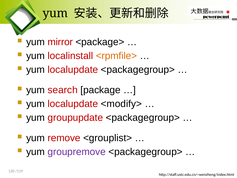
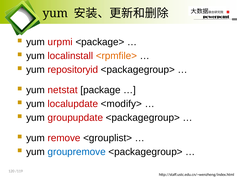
mirror: mirror -> urpmi
localupdate at (73, 70): localupdate -> repositoryid
search: search -> netstat
groupremove colour: purple -> blue
